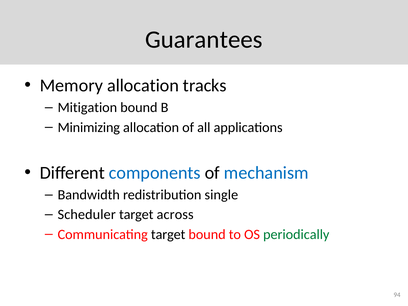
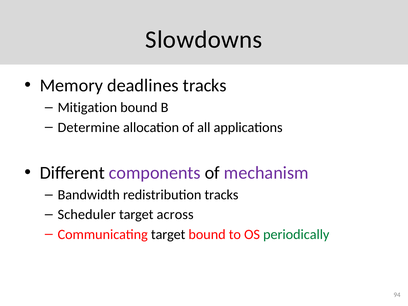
Guarantees: Guarantees -> Slowdowns
Memory allocation: allocation -> deadlines
Minimizing: Minimizing -> Determine
components colour: blue -> purple
mechanism colour: blue -> purple
redistribution single: single -> tracks
